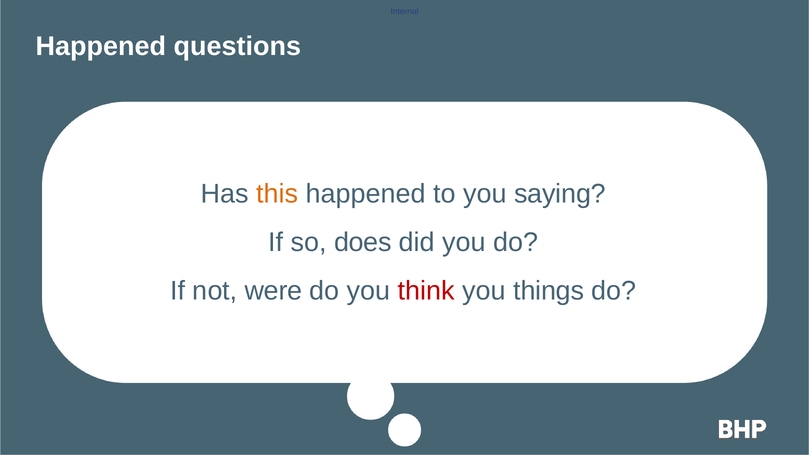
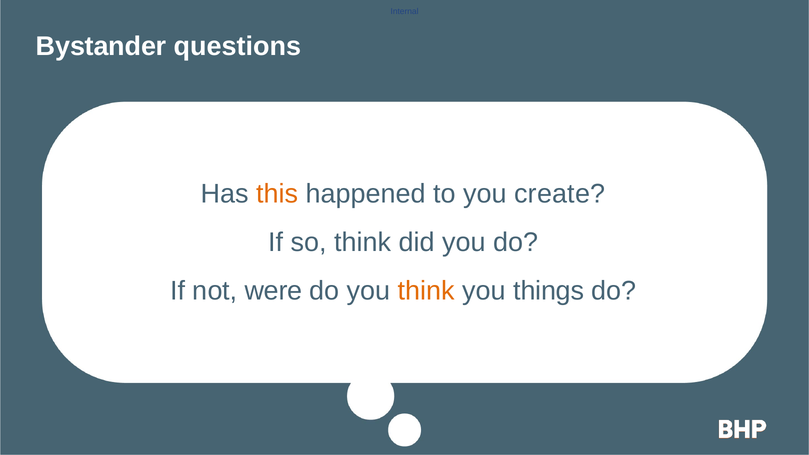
Happened at (101, 46): Happened -> Bystander
saying: saying -> create
so does: does -> think
think at (426, 291) colour: red -> orange
